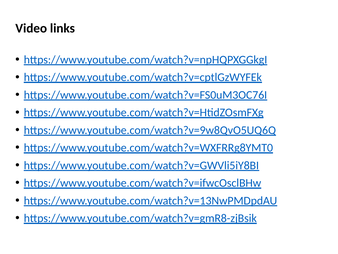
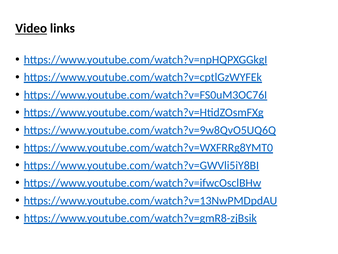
Video underline: none -> present
